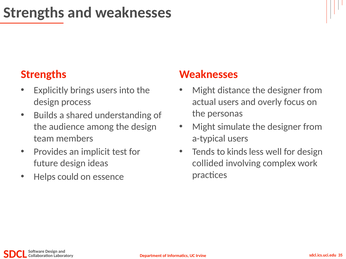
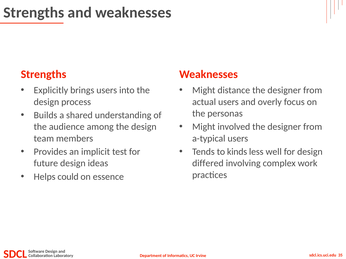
simulate: simulate -> involved
collided: collided -> differed
